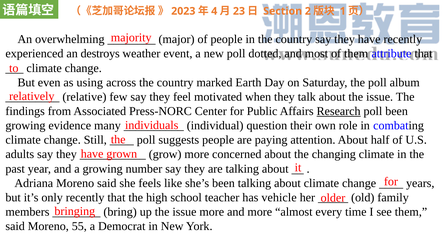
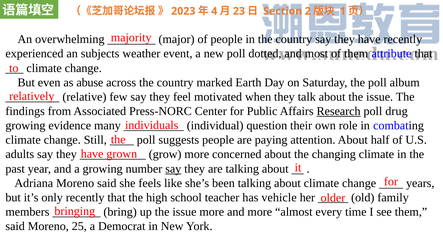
destroys: destroys -> subjects
using: using -> abuse
poll been: been -> drug
say at (173, 169) underline: none -> present
55: 55 -> 25
